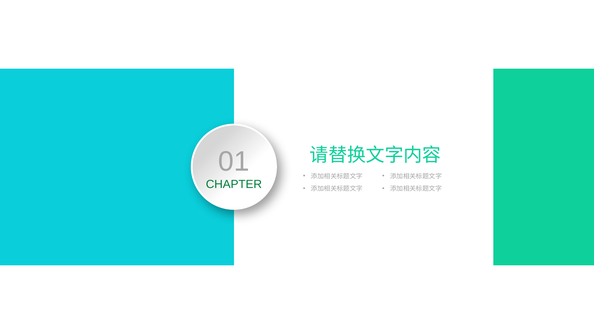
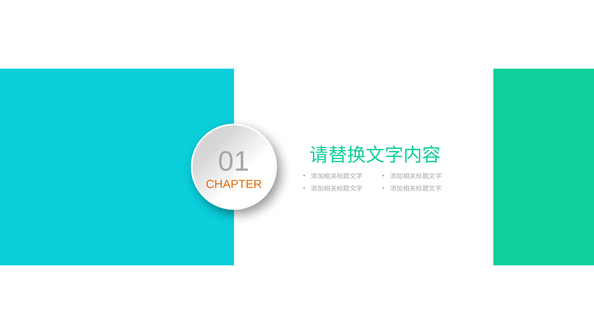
CHAPTER colour: green -> orange
